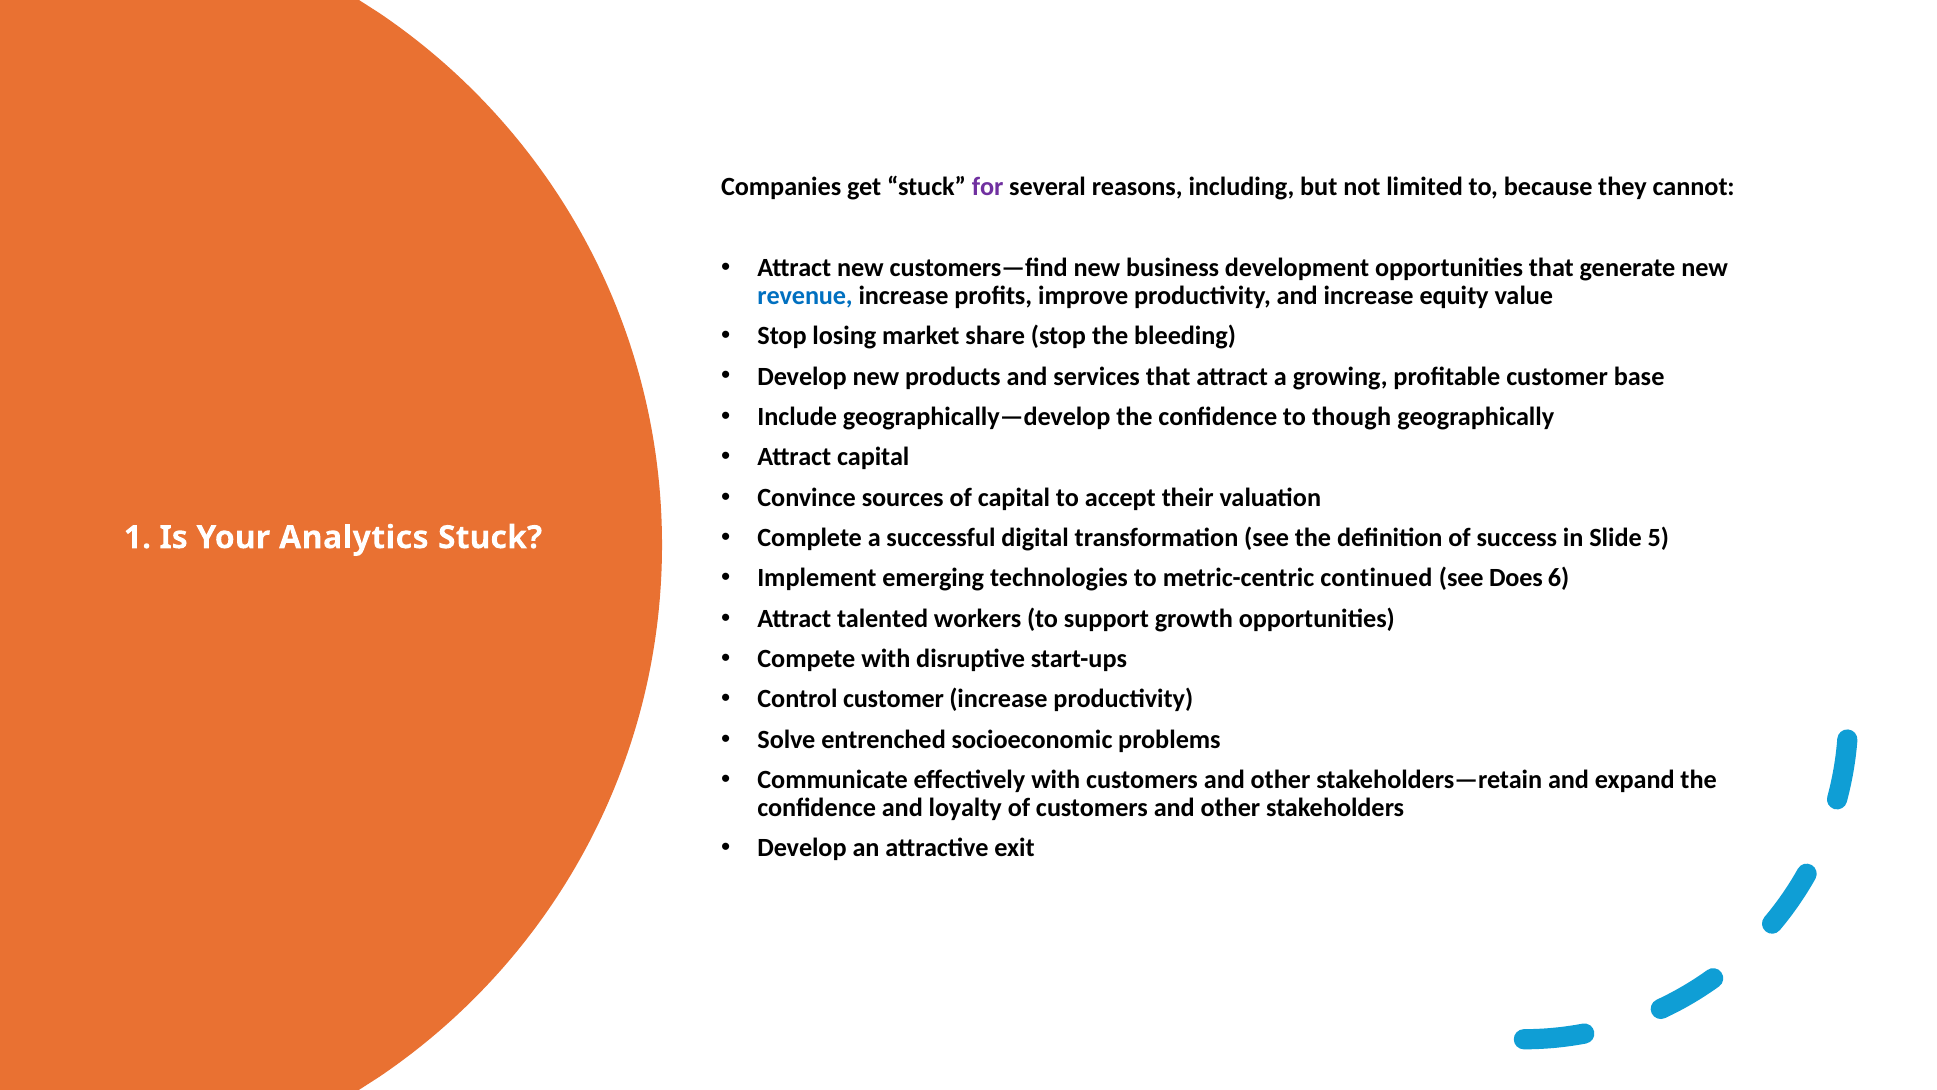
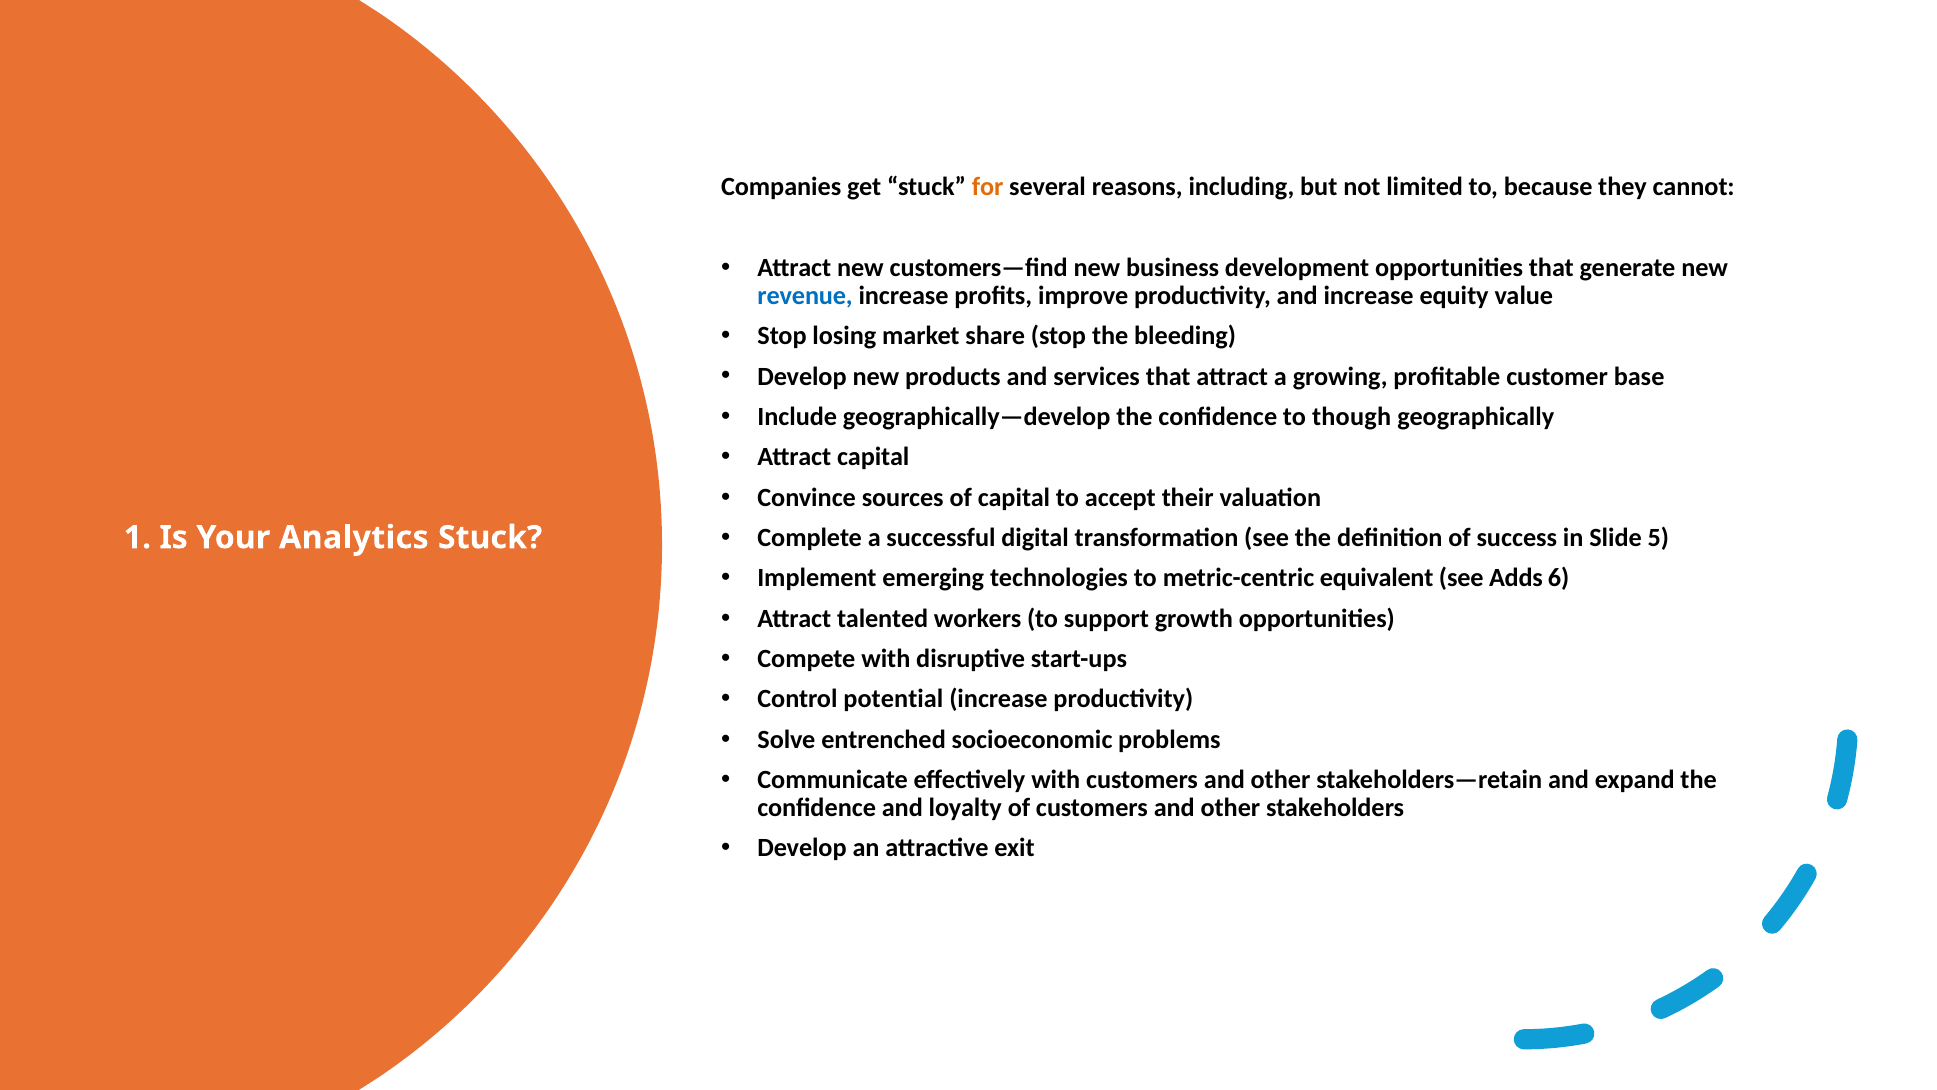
for colour: purple -> orange
continued: continued -> equivalent
Does: Does -> Adds
Control customer: customer -> potential
